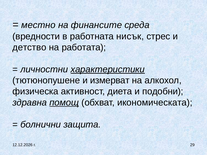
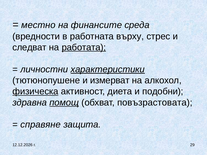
нисък: нисък -> върху
детство: детство -> следват
работата underline: none -> present
физическа underline: none -> present
икономическата: икономическата -> повъзрастовата
болнични: болнични -> справяне
